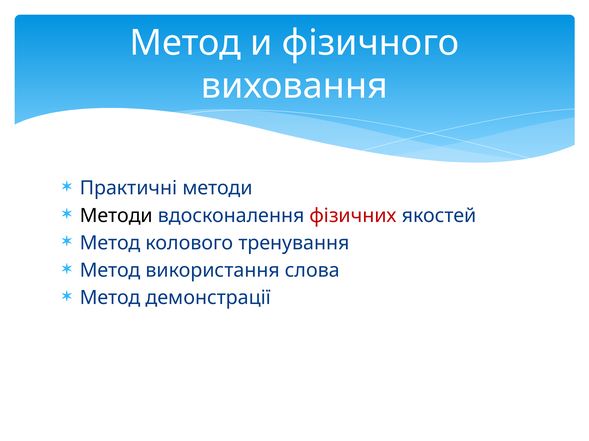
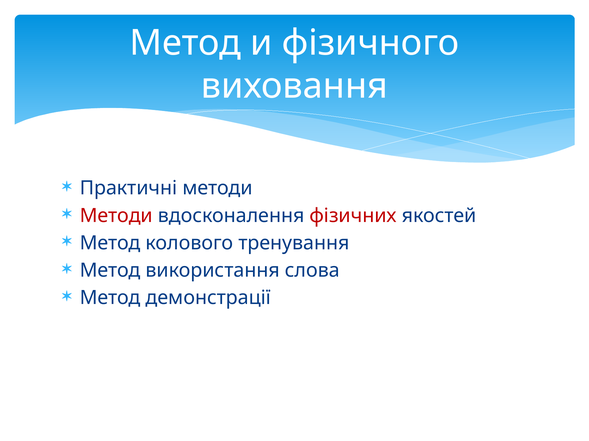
Методи at (116, 216) colour: black -> red
